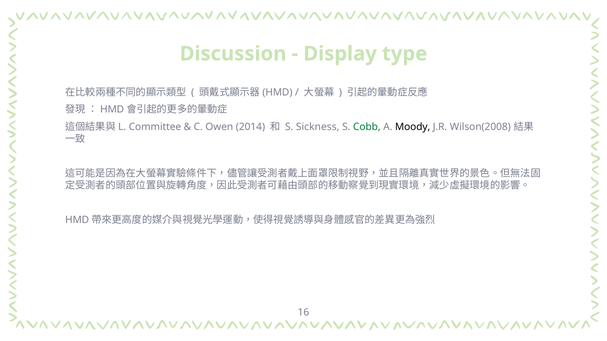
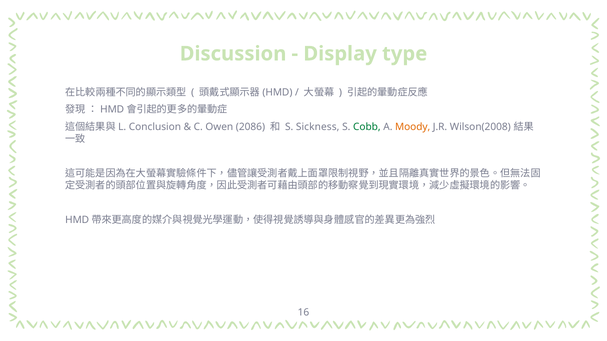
Committee: Committee -> Conclusion
2014: 2014 -> 2086
Moody colour: black -> orange
